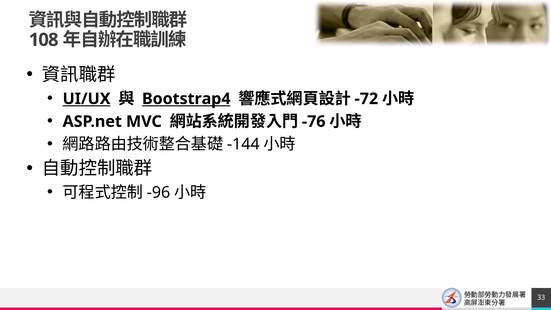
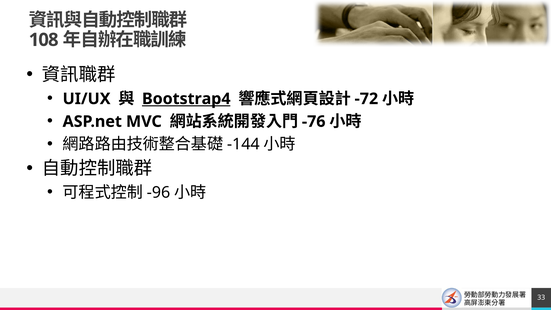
UI/UX underline: present -> none
